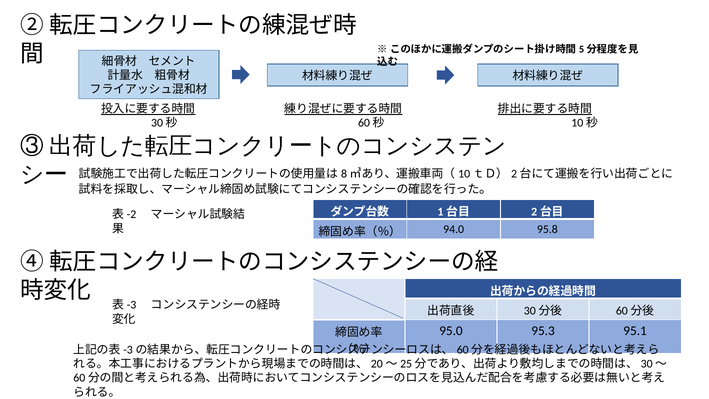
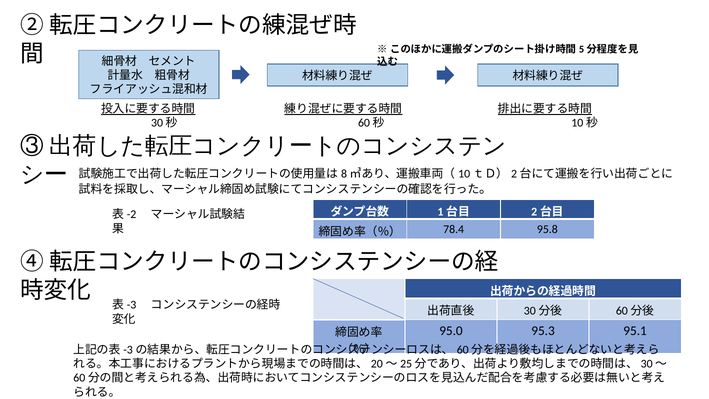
94.0: 94.0 -> 78.4
